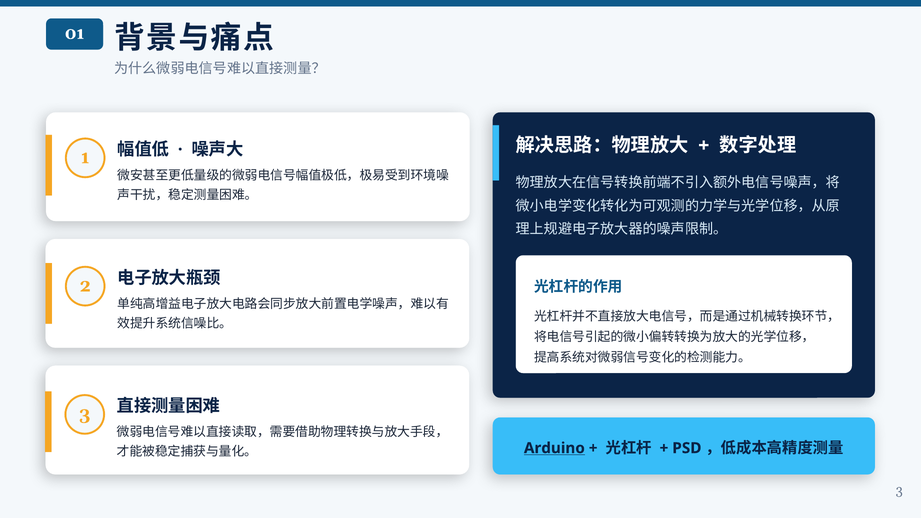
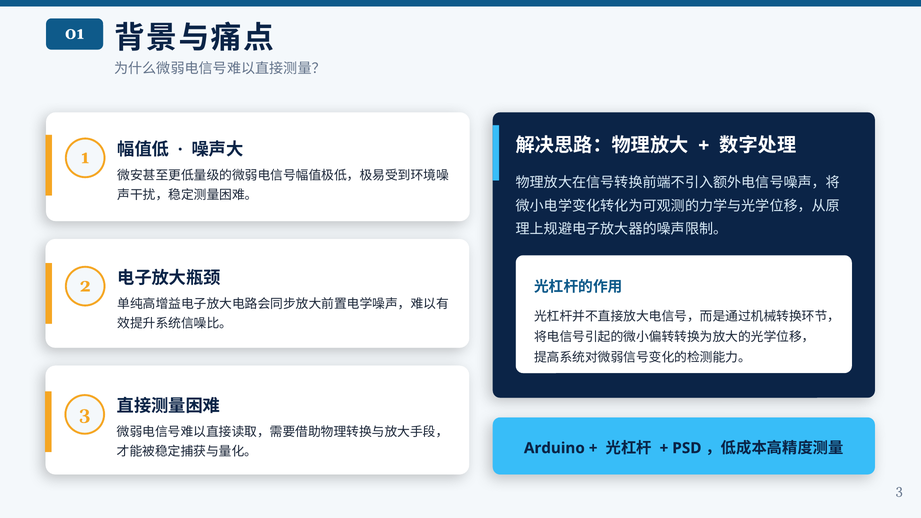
Arduino underline: present -> none
